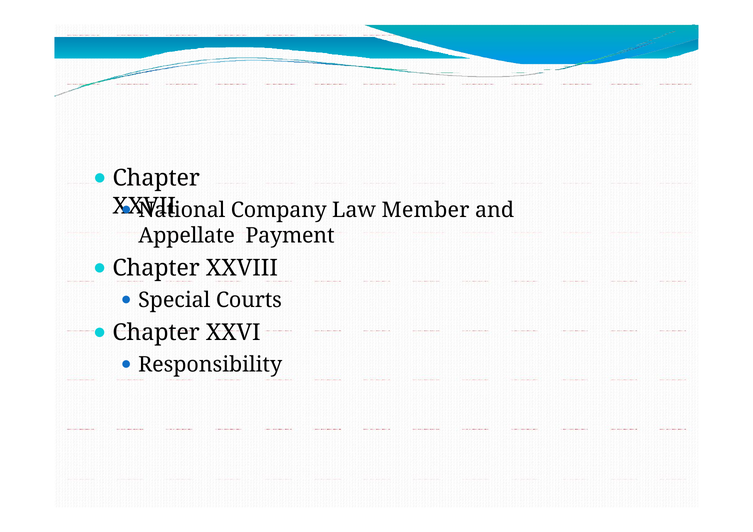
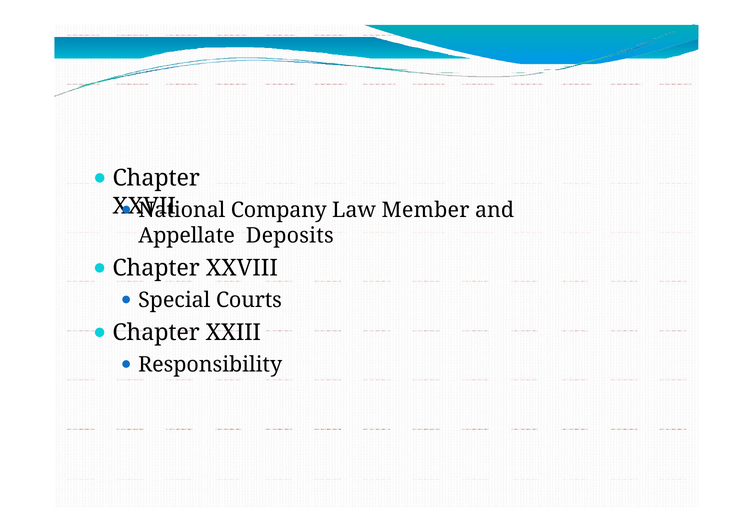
Payment: Payment -> Deposits
XXVI: XXVI -> XXIII
